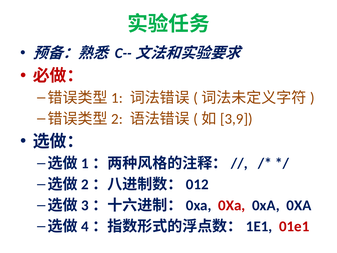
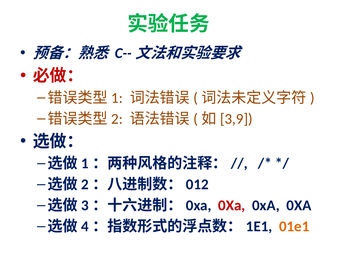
01e1 colour: red -> orange
